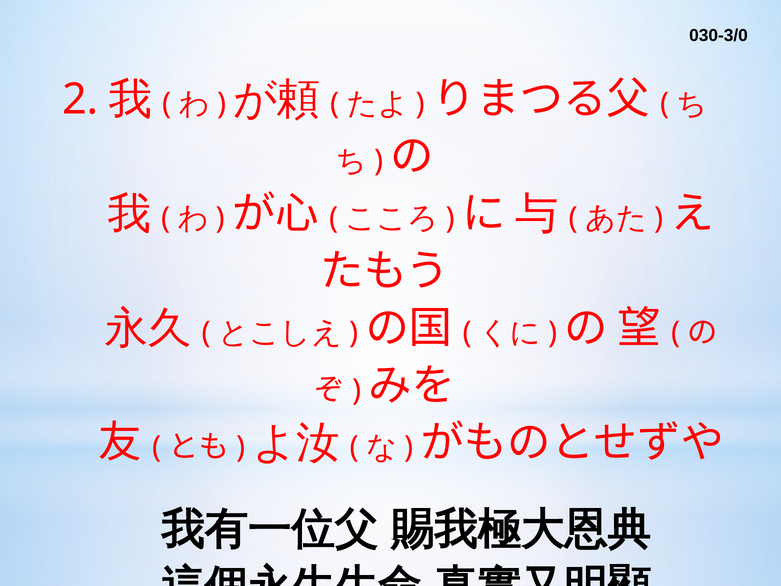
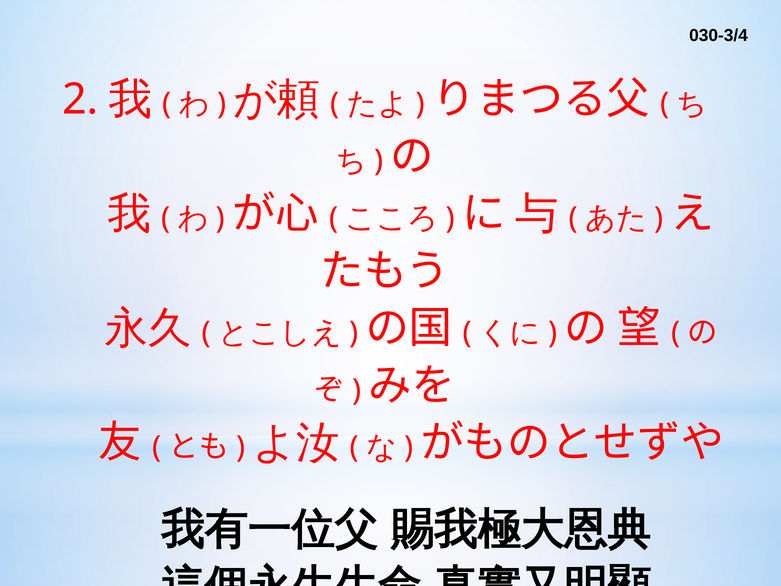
030-3/0: 030-3/0 -> 030-3/4
